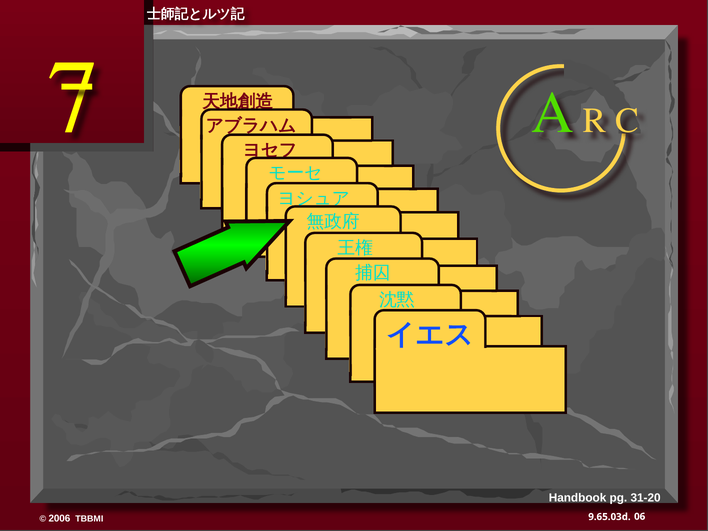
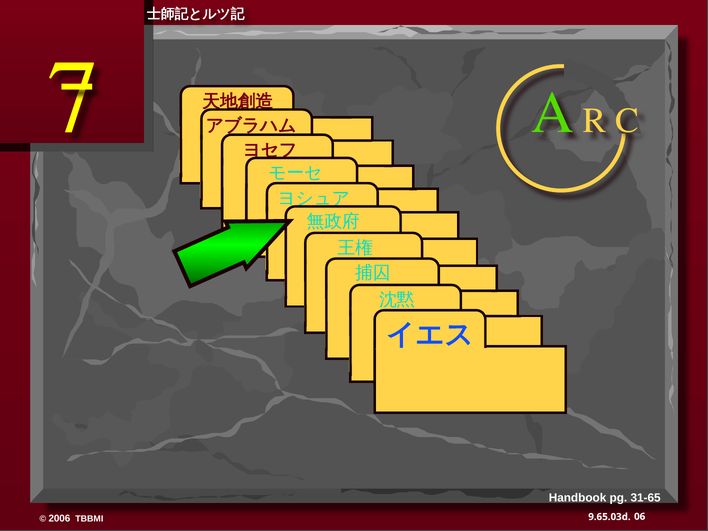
31-20: 31-20 -> 31-65
